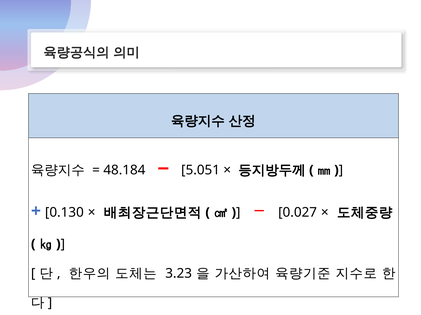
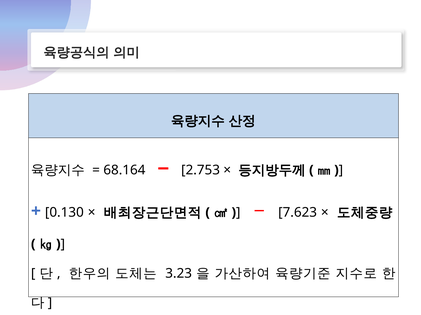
48.184: 48.184 -> 68.164
5.051: 5.051 -> 2.753
0.027: 0.027 -> 7.623
